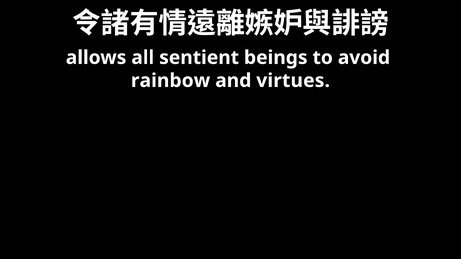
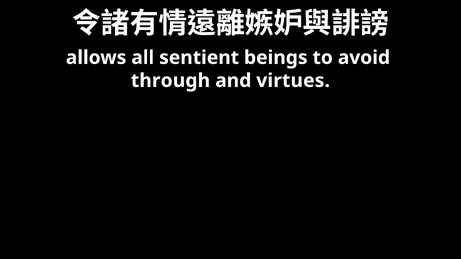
rainbow: rainbow -> through
